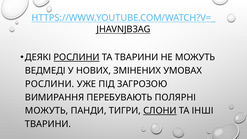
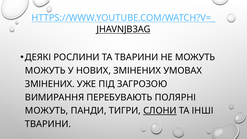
РОСЛИНИ at (77, 57) underline: present -> none
ВЕДМЕДІ at (45, 71): ВЕДМЕДІ -> МОЖУТЬ
РОСЛИНИ at (50, 84): РОСЛИНИ -> ЗМІНЕНИХ
